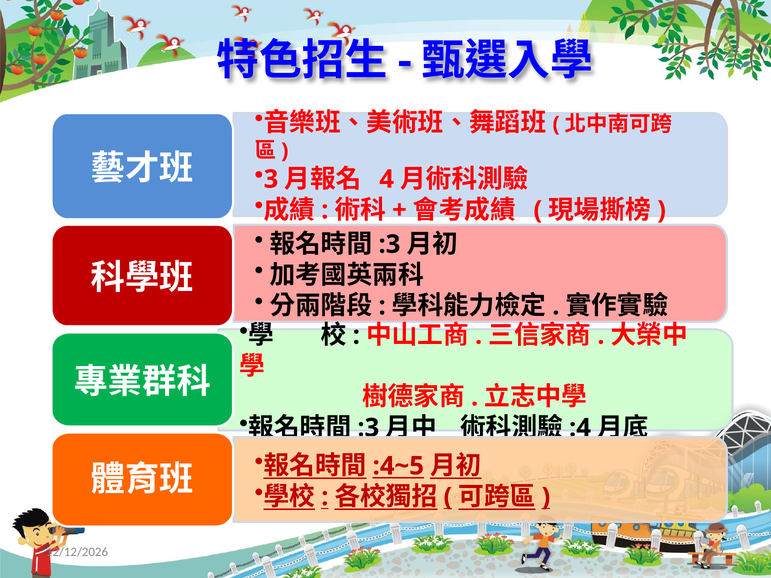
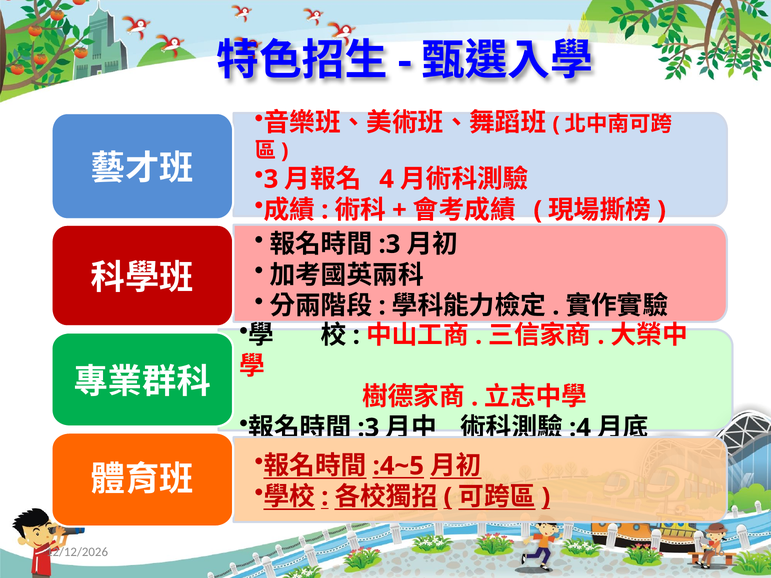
27: 27 -> 16
